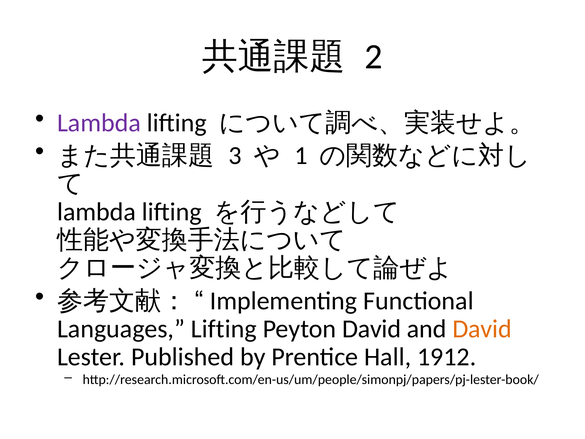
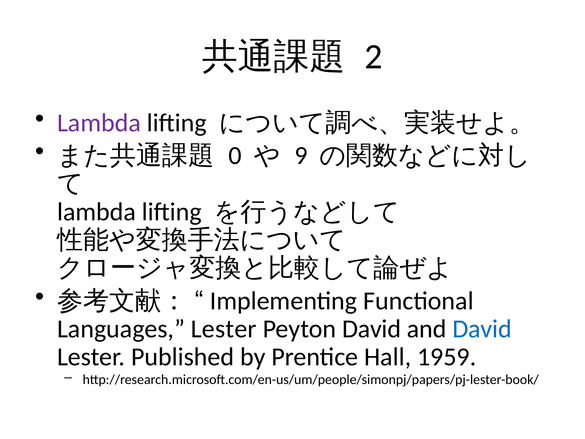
3: 3 -> 0
1: 1 -> 9
Languages Lifting: Lifting -> Lester
David at (482, 329) colour: orange -> blue
1912: 1912 -> 1959
